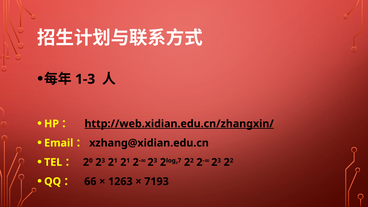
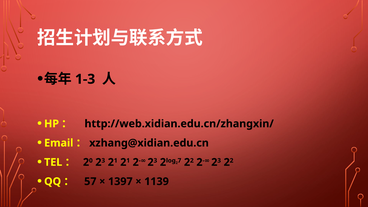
http://web.xidian.edu.cn/zhangxin/ underline: present -> none
66: 66 -> 57
1263: 1263 -> 1397
7193: 7193 -> 1139
